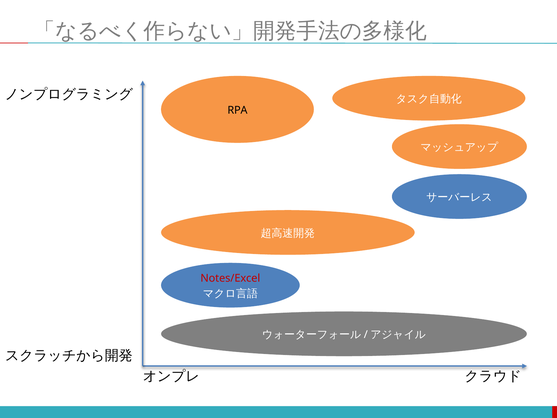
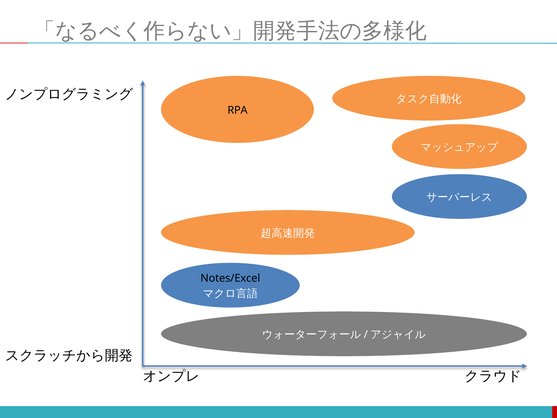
Notes/Excel colour: red -> black
